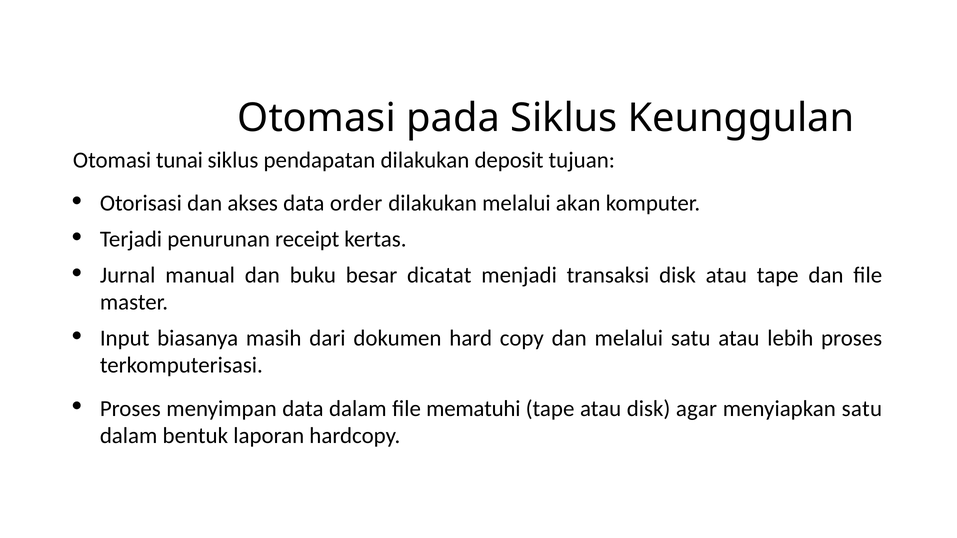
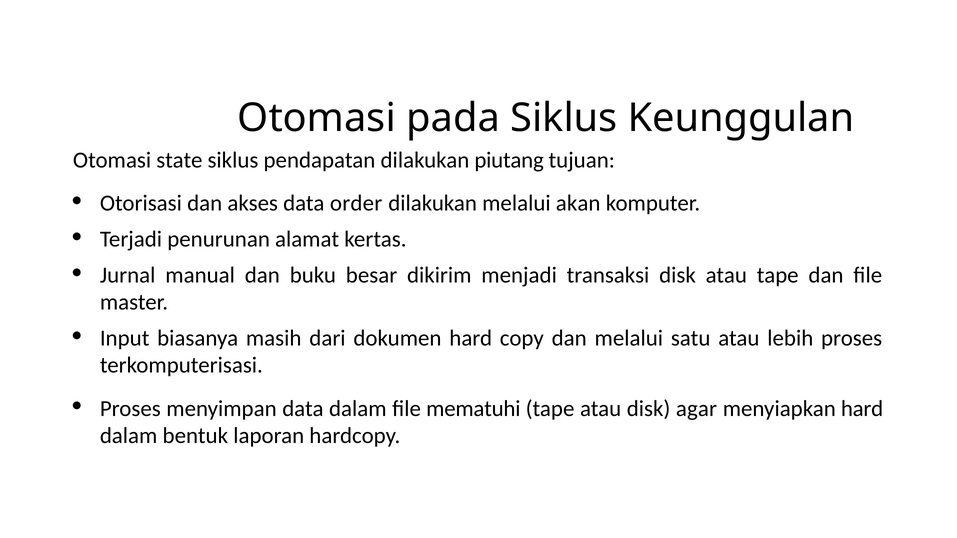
tunai: tunai -> state
deposit: deposit -> piutang
receipt: receipt -> alamat
dicatat: dicatat -> dikirim
menyiapkan satu: satu -> hard
